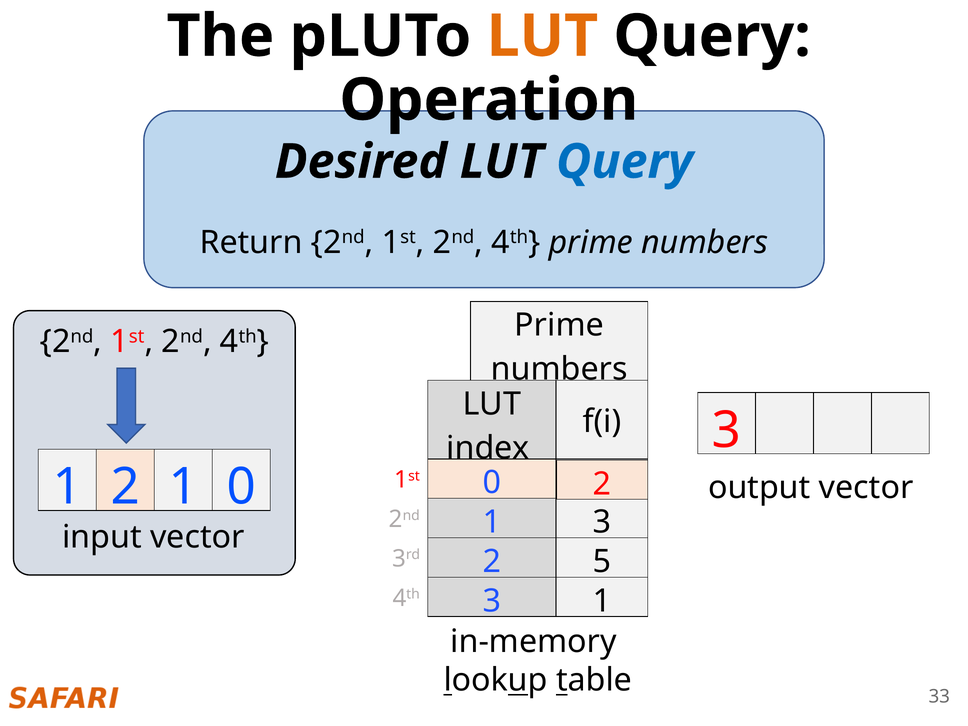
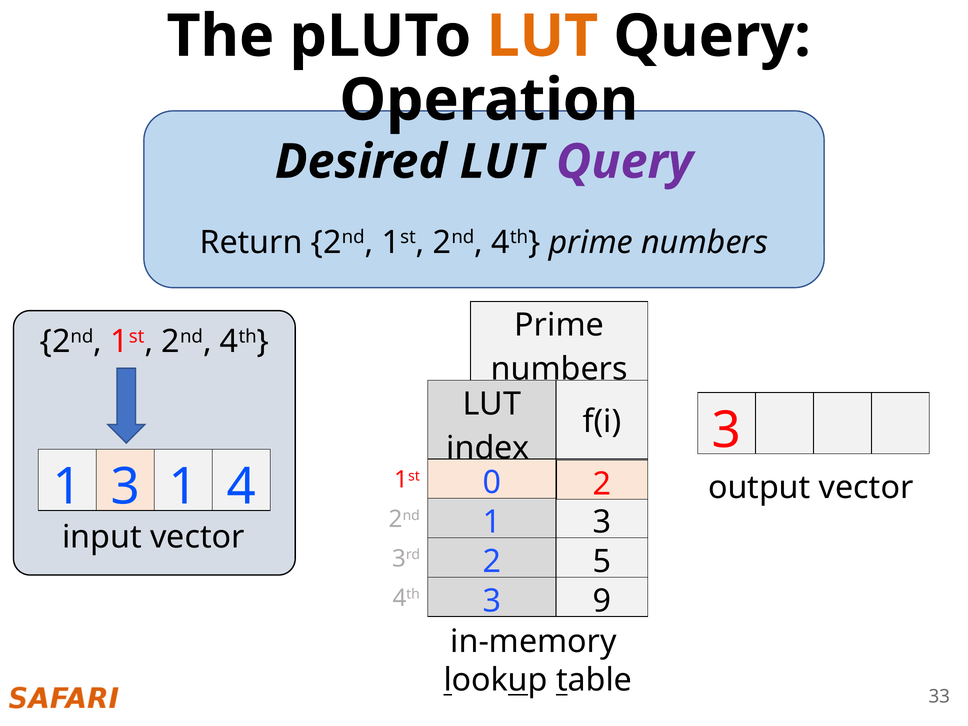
Query at (625, 162) colour: blue -> purple
2 at (125, 487): 2 -> 3
1 0: 0 -> 4
1 at (602, 601): 1 -> 9
